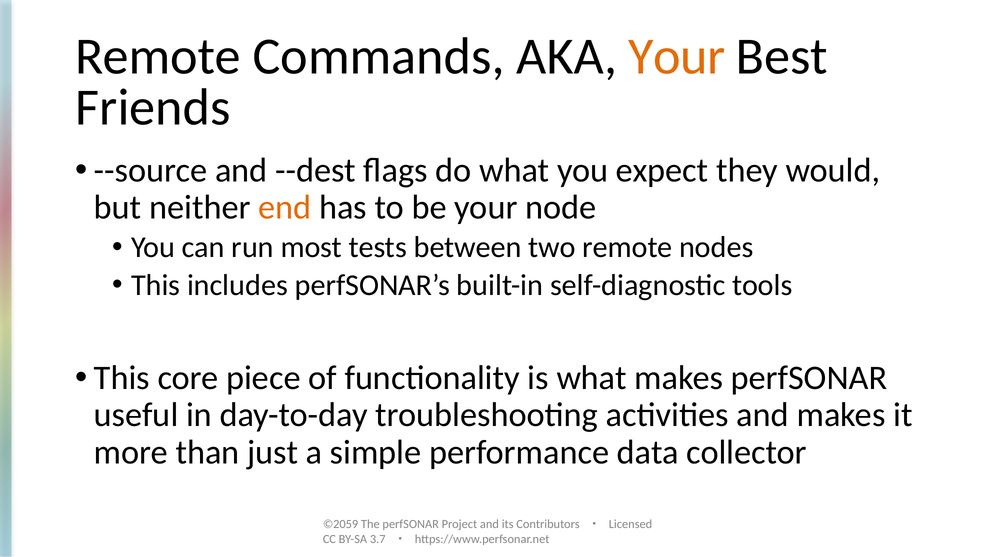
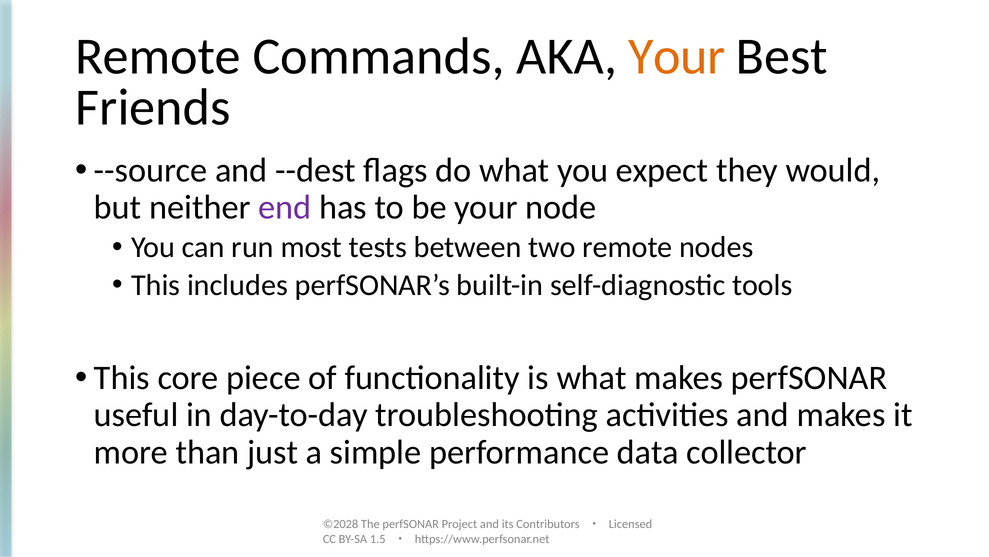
end colour: orange -> purple
©2059: ©2059 -> ©2028
3.7: 3.7 -> 1.5
